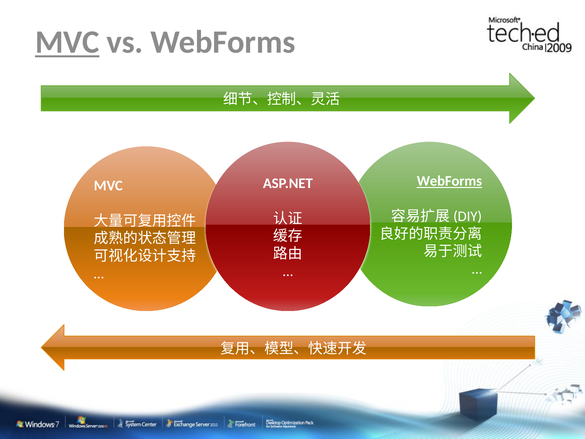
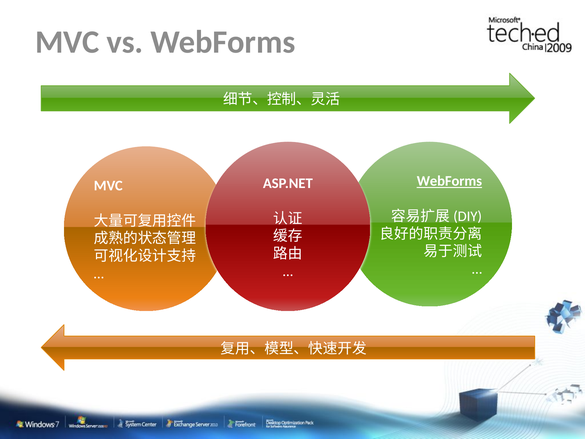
MVC at (67, 42) underline: present -> none
